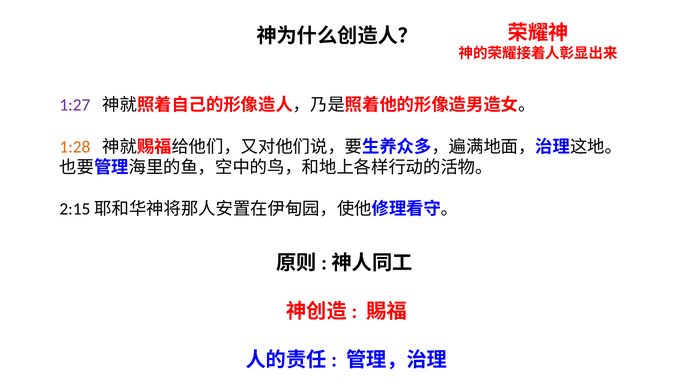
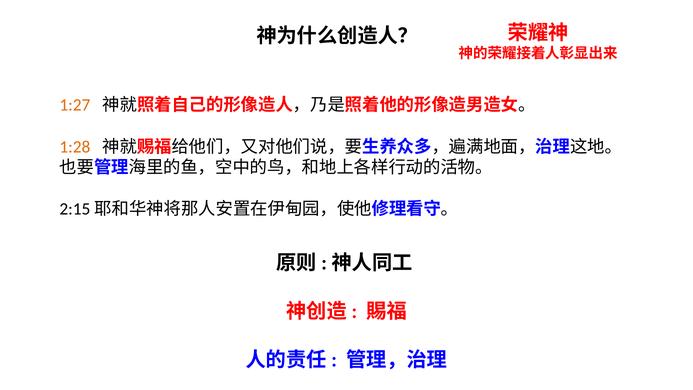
1:27 colour: purple -> orange
